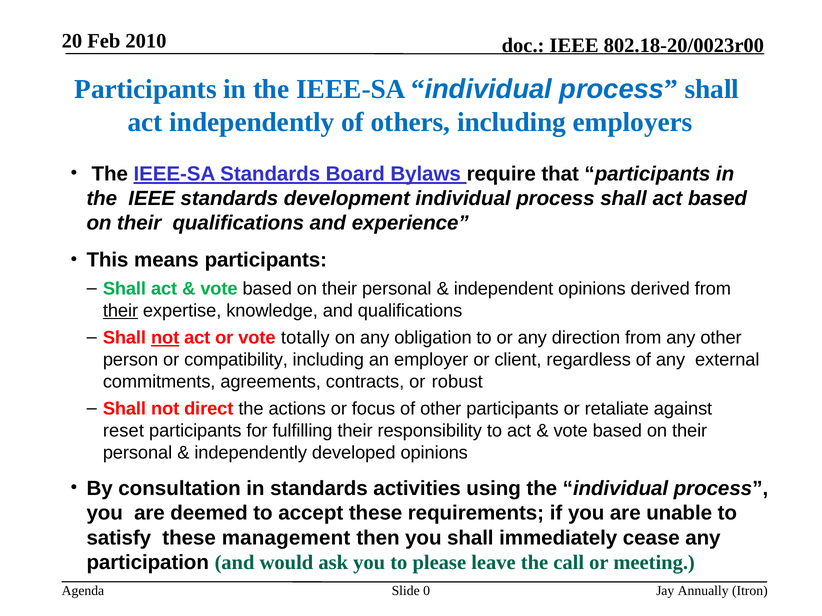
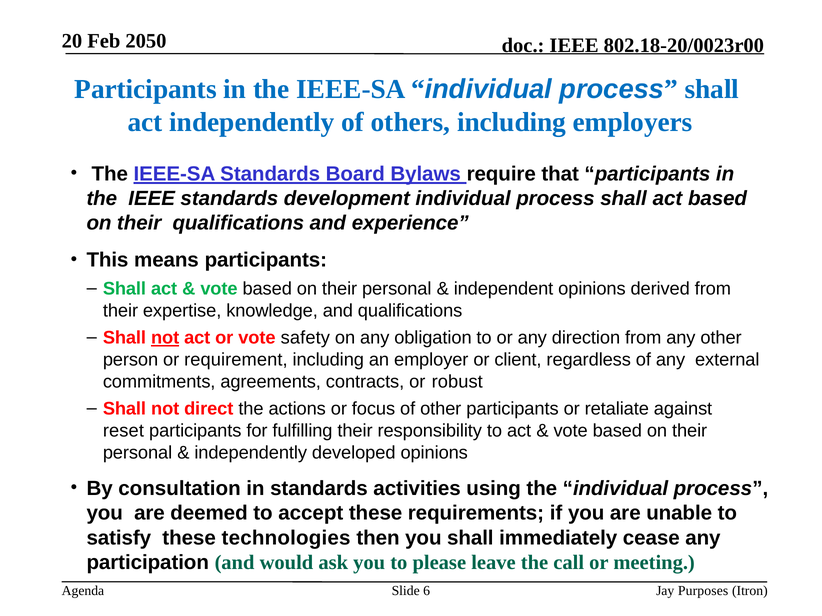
2010: 2010 -> 2050
their at (121, 311) underline: present -> none
totally: totally -> safety
compatibility: compatibility -> requirement
management: management -> technologies
0: 0 -> 6
Annually: Annually -> Purposes
